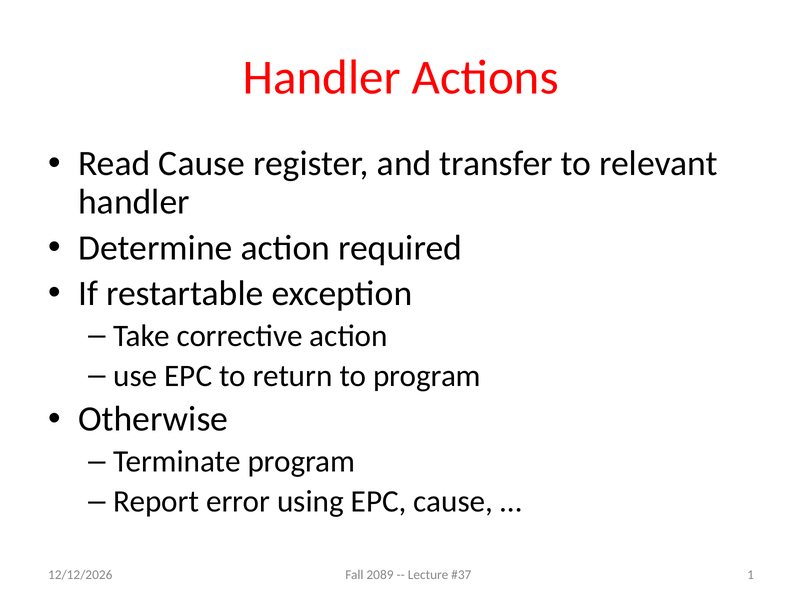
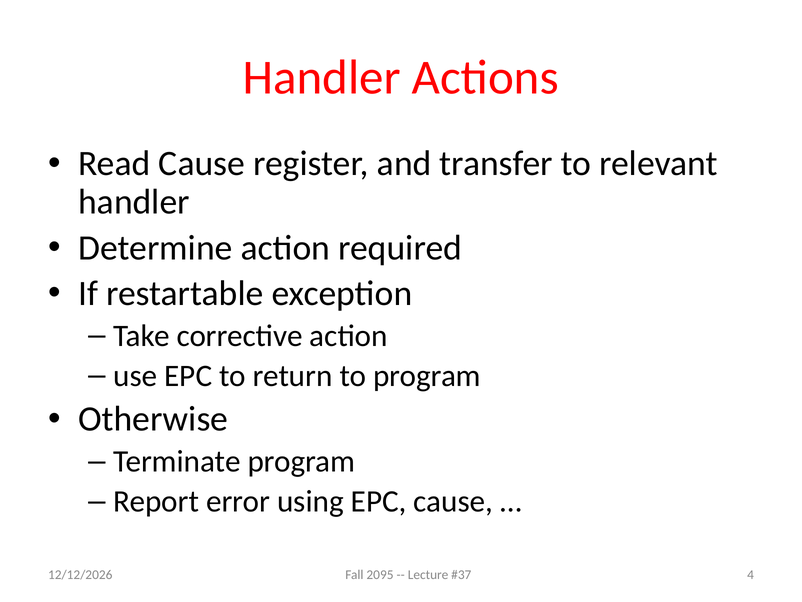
1: 1 -> 4
2089: 2089 -> 2095
